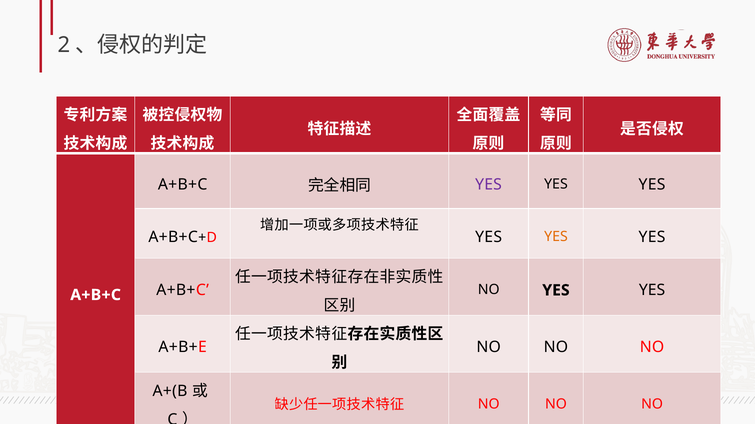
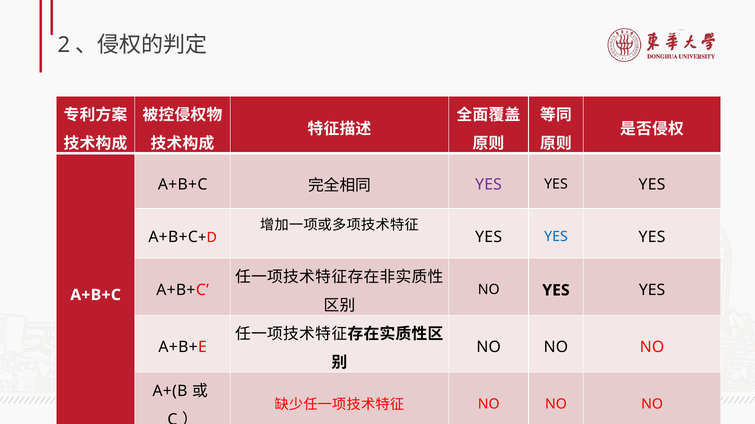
YES at (556, 237) colour: orange -> blue
